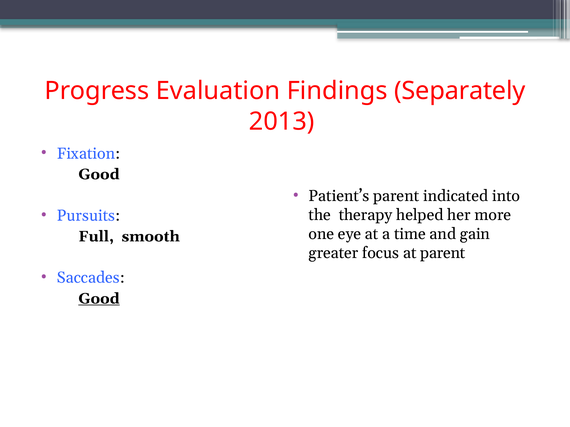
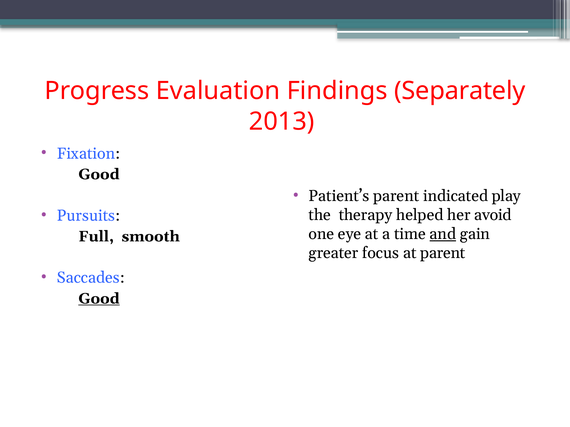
into: into -> play
more: more -> avoid
and underline: none -> present
